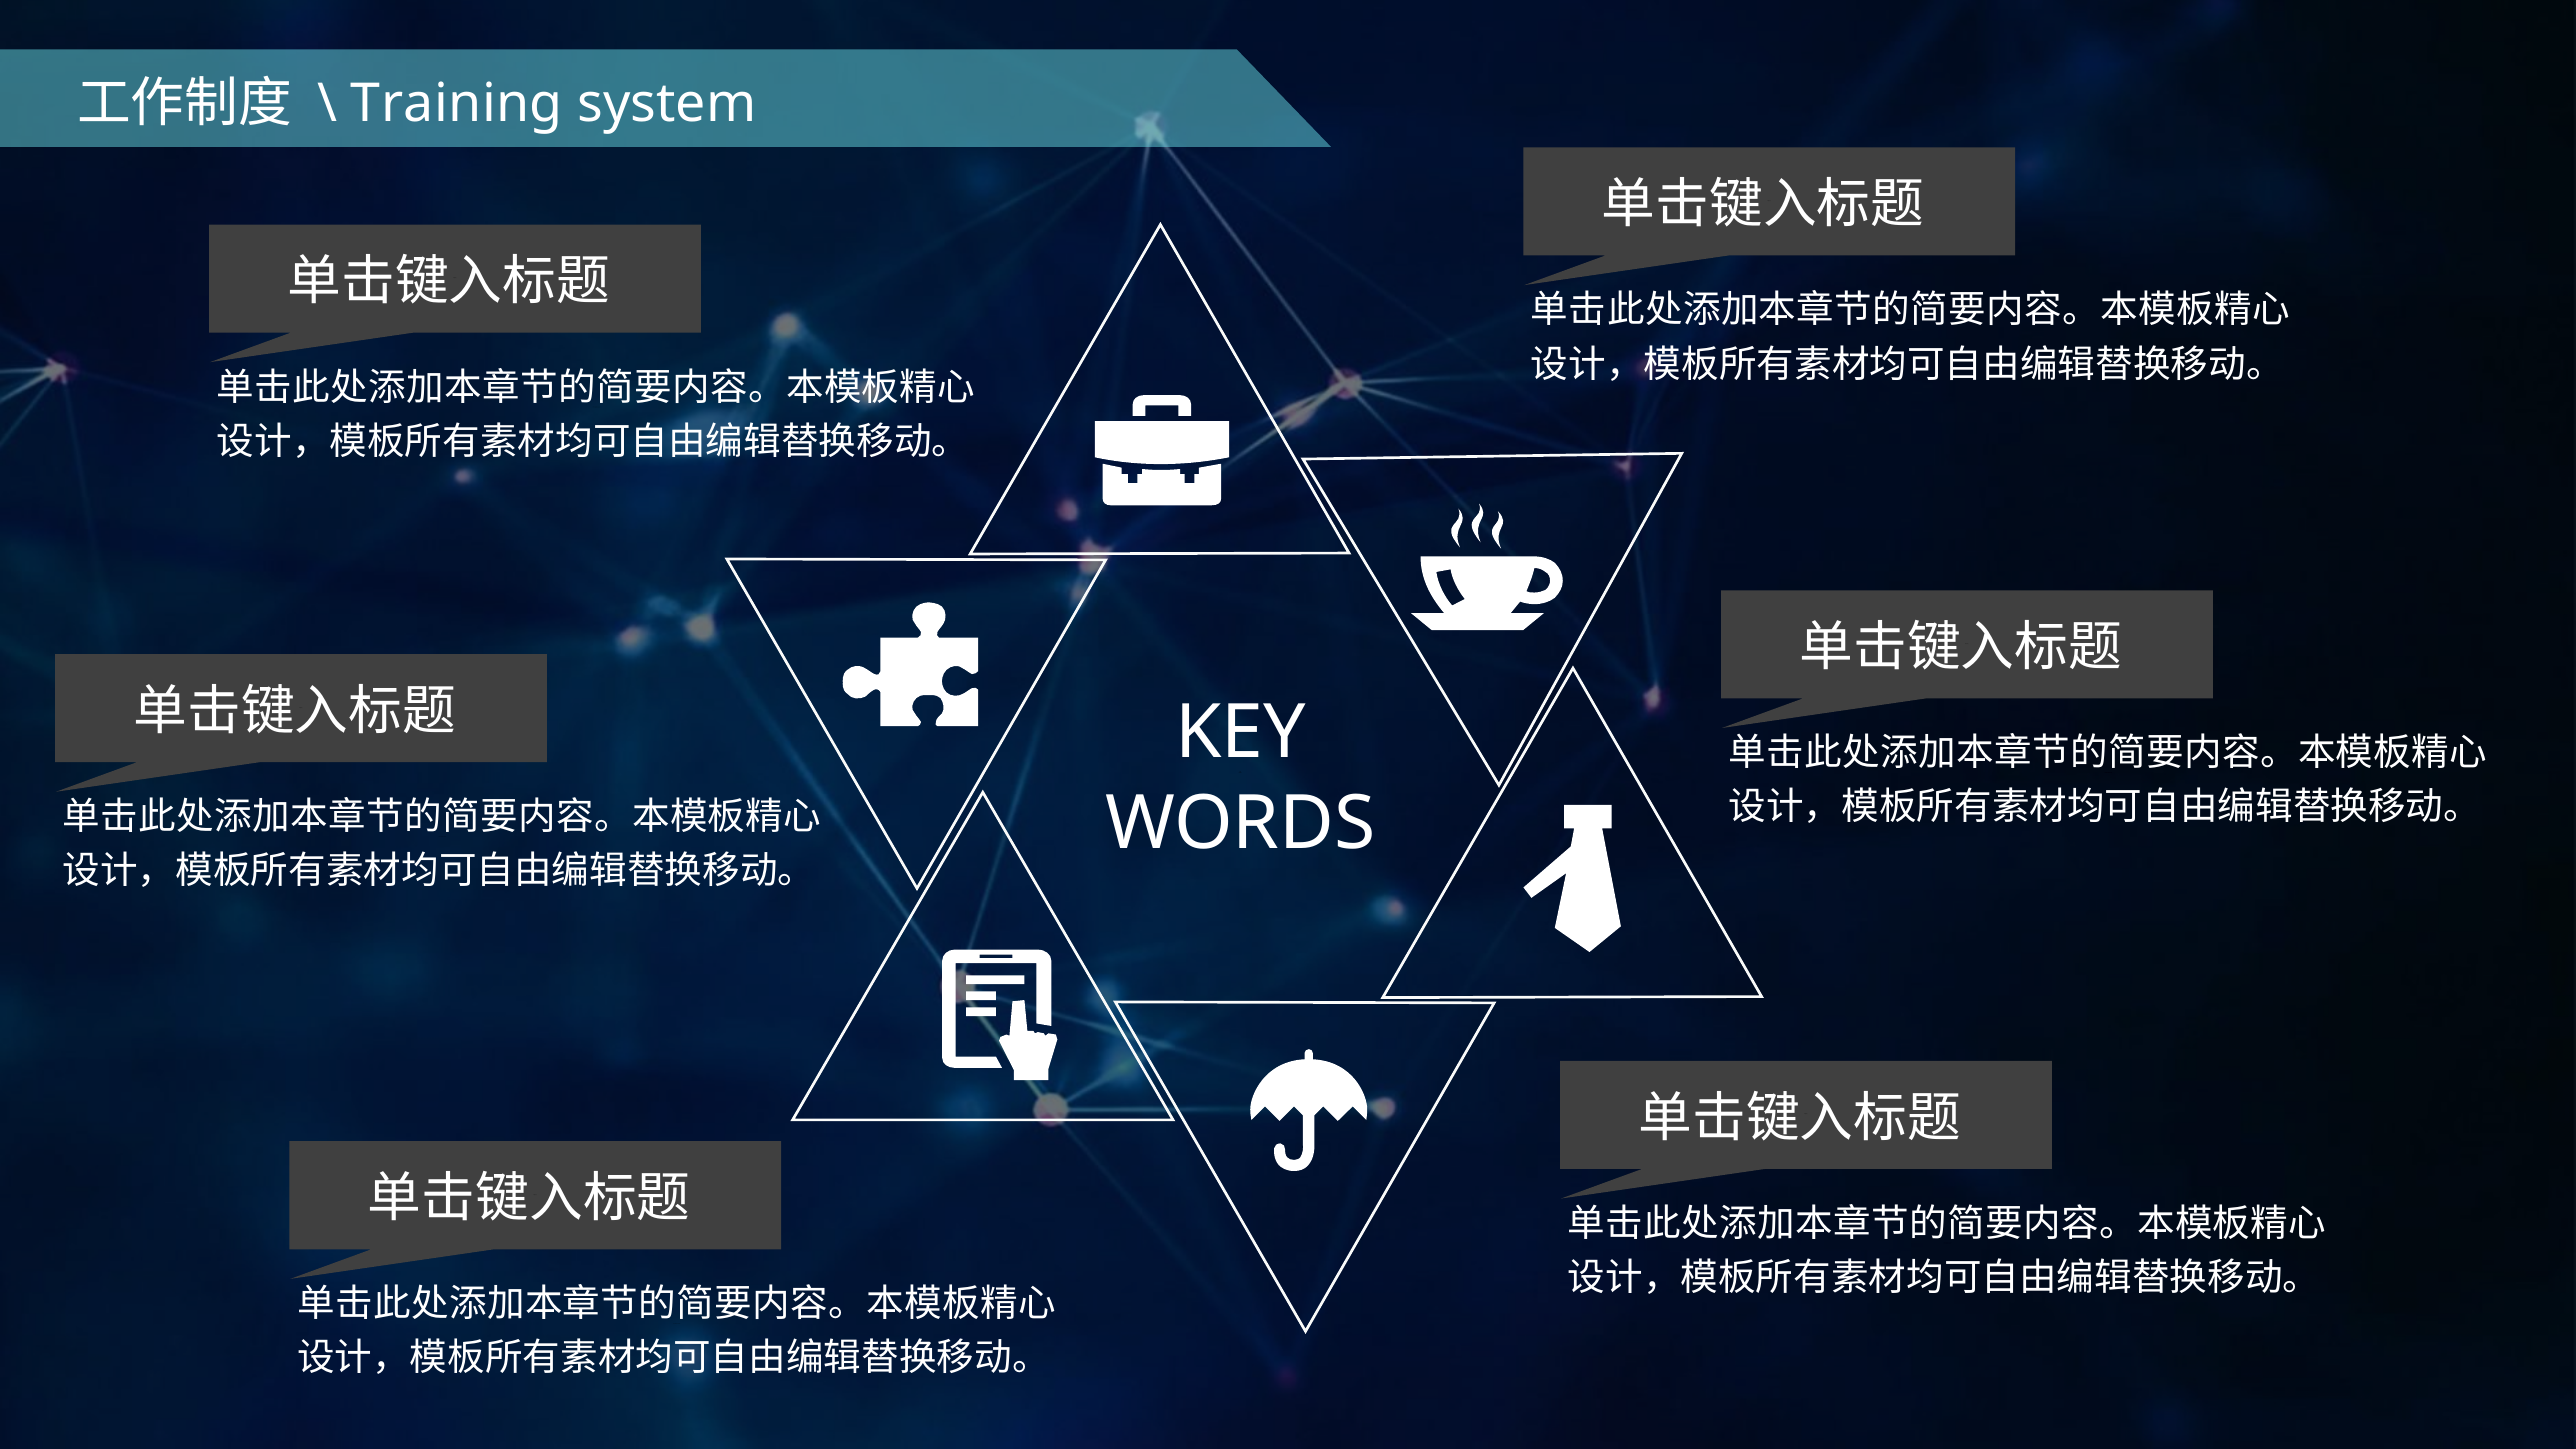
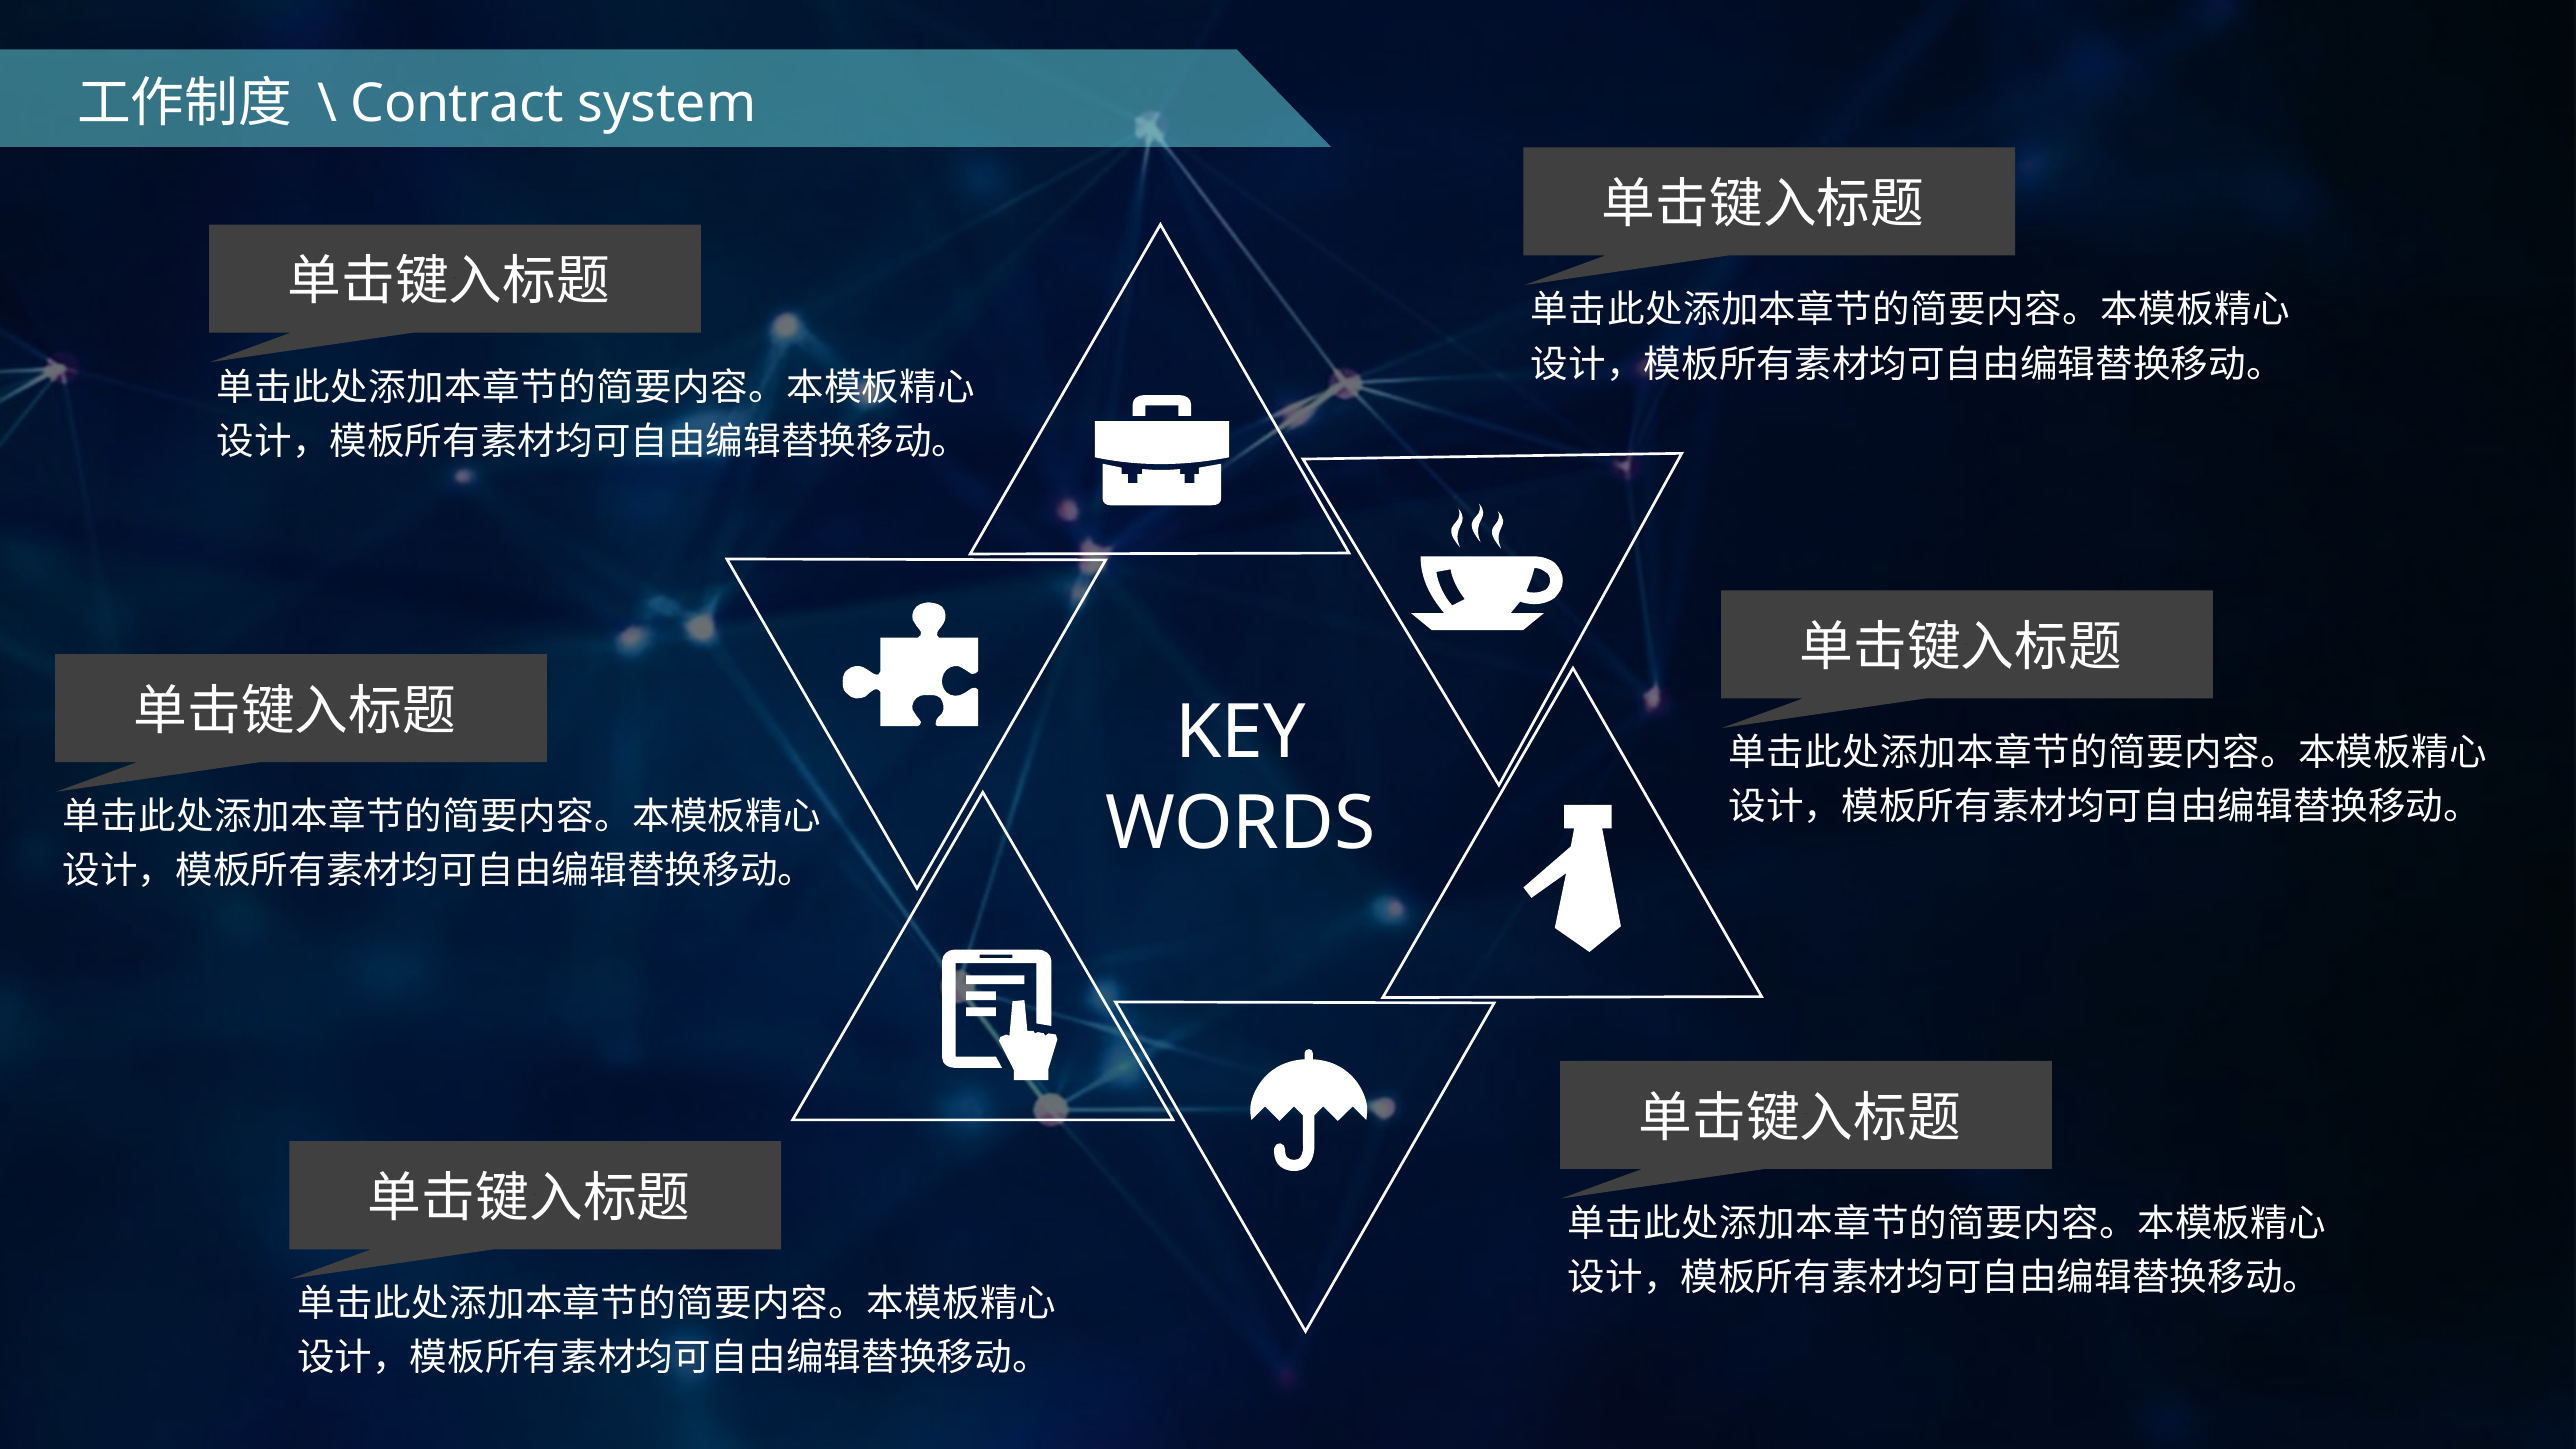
Training: Training -> Contract
